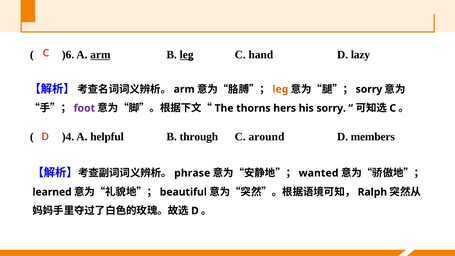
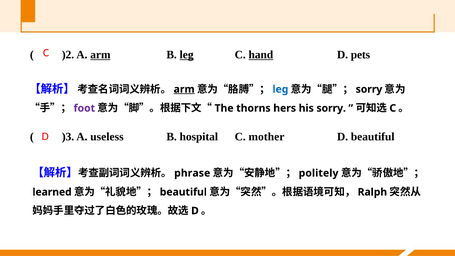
)6: )6 -> )2
hand underline: none -> present
lazy: lazy -> pets
arm at (184, 89) underline: none -> present
leg at (280, 89) colour: orange -> blue
)4: )4 -> )3
helpful: helpful -> useless
through: through -> hospital
around: around -> mother
D members: members -> beautiful
wanted: wanted -> politely
